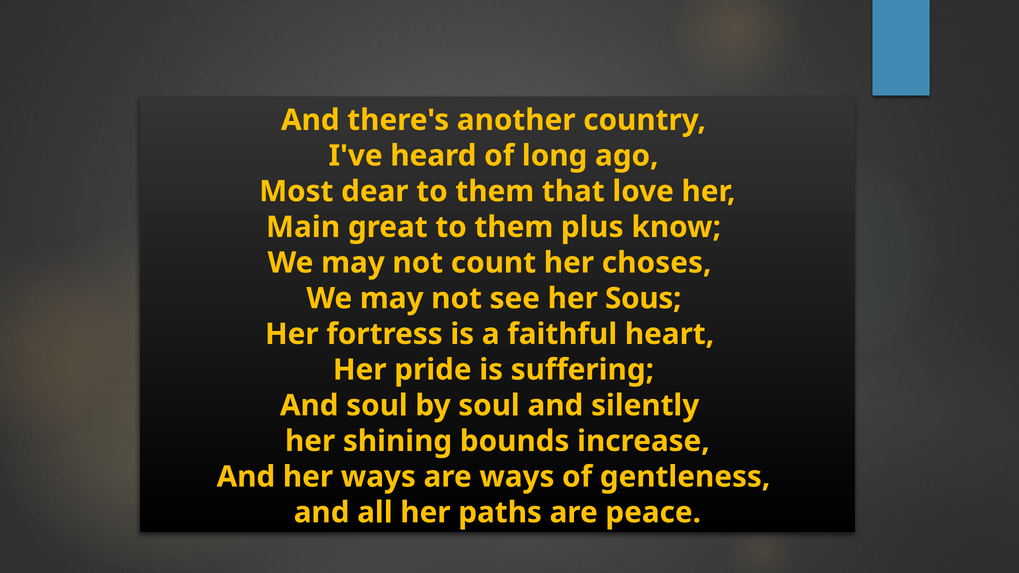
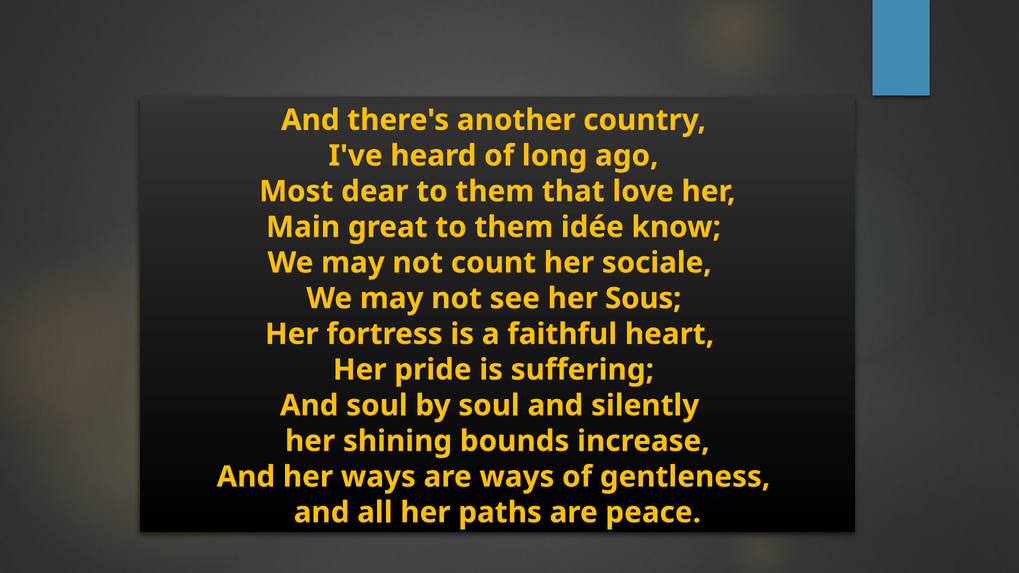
plus: plus -> idée
choses: choses -> sociale
